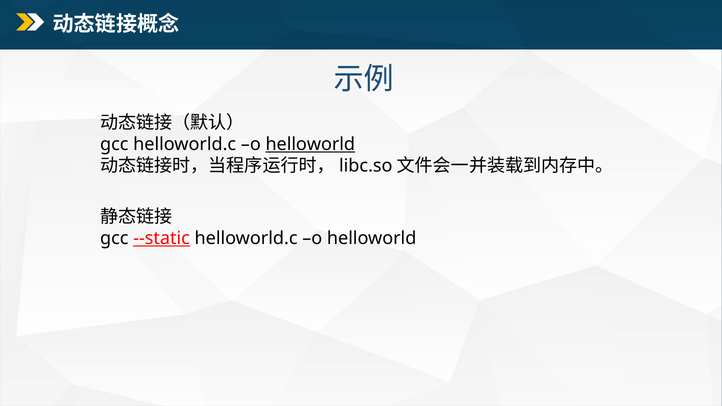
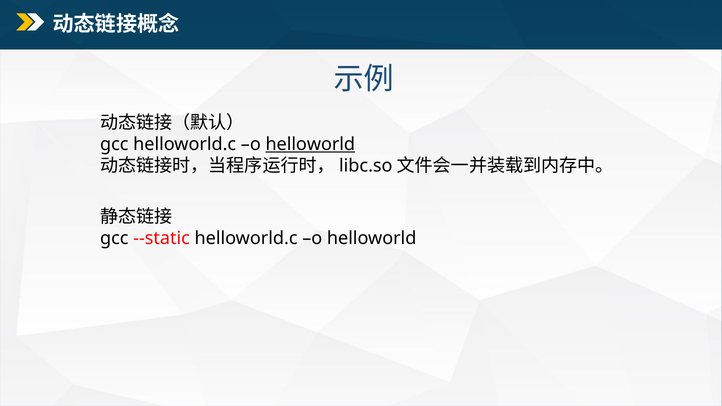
--static underline: present -> none
